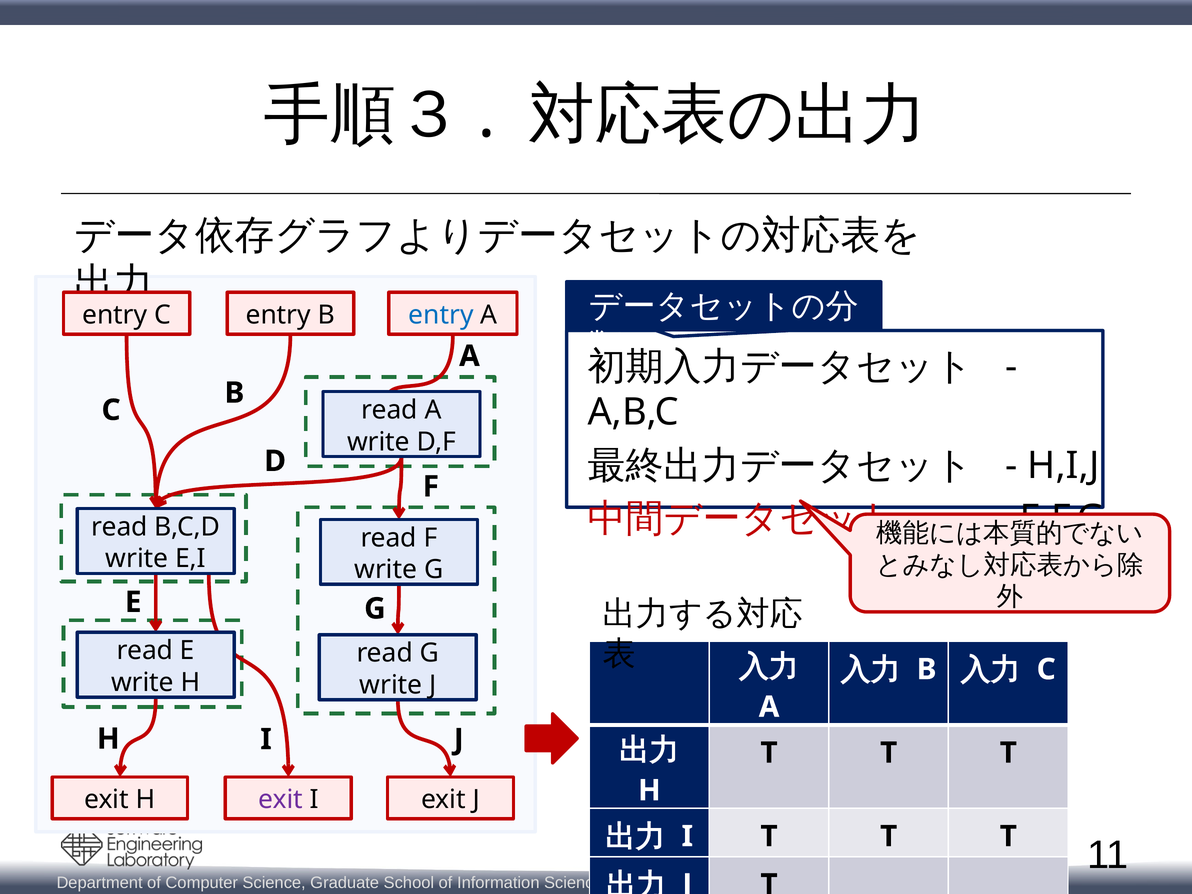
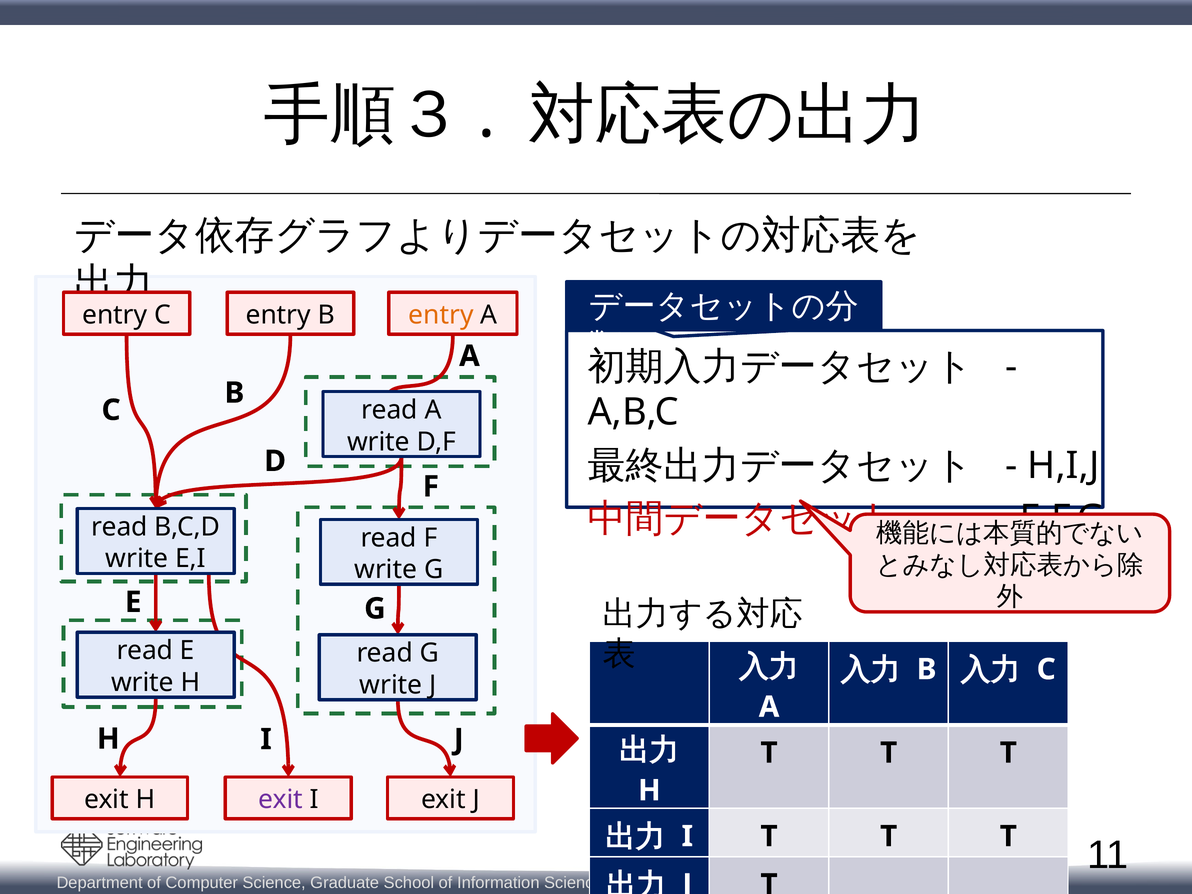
entry at (441, 315) colour: blue -> orange
